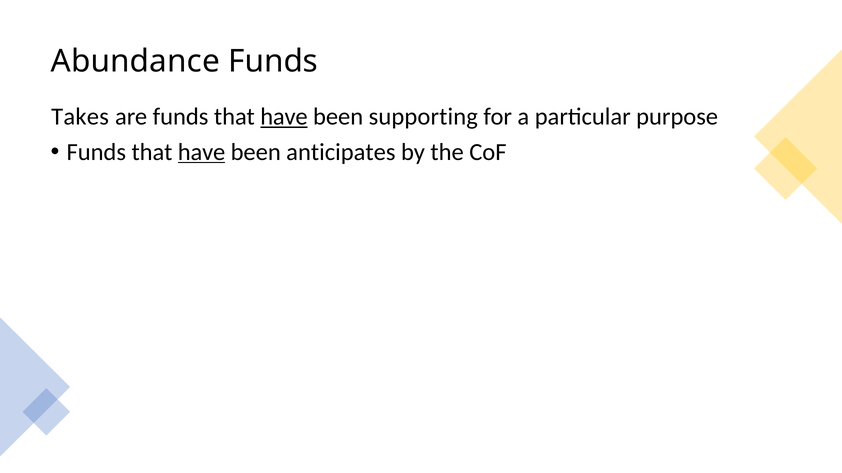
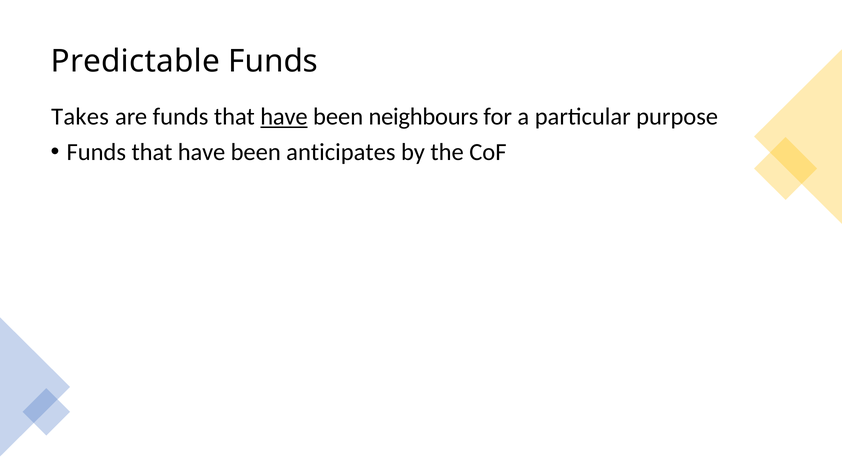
Abundance: Abundance -> Predictable
supporting: supporting -> neighbours
have at (202, 152) underline: present -> none
